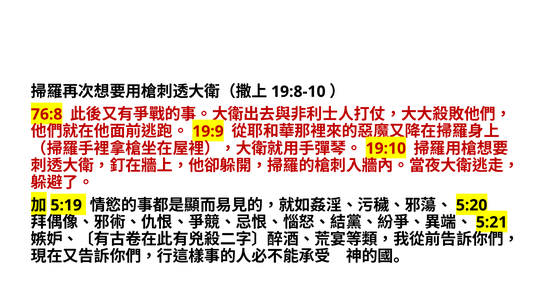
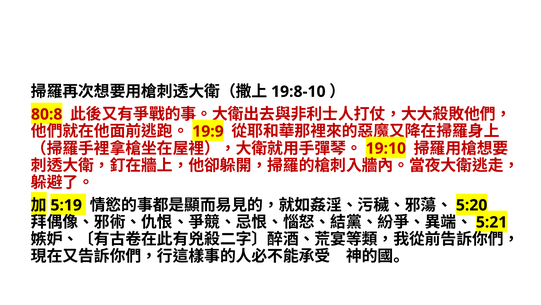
76:8: 76:8 -> 80:8
